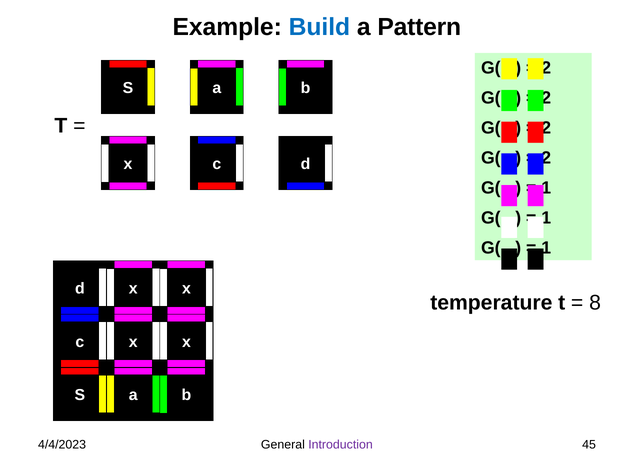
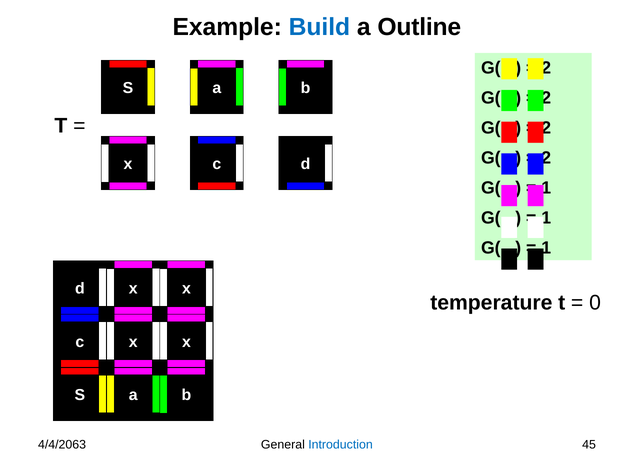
Pattern: Pattern -> Outline
8: 8 -> 0
4/4/2023: 4/4/2023 -> 4/4/2063
Introduction colour: purple -> blue
